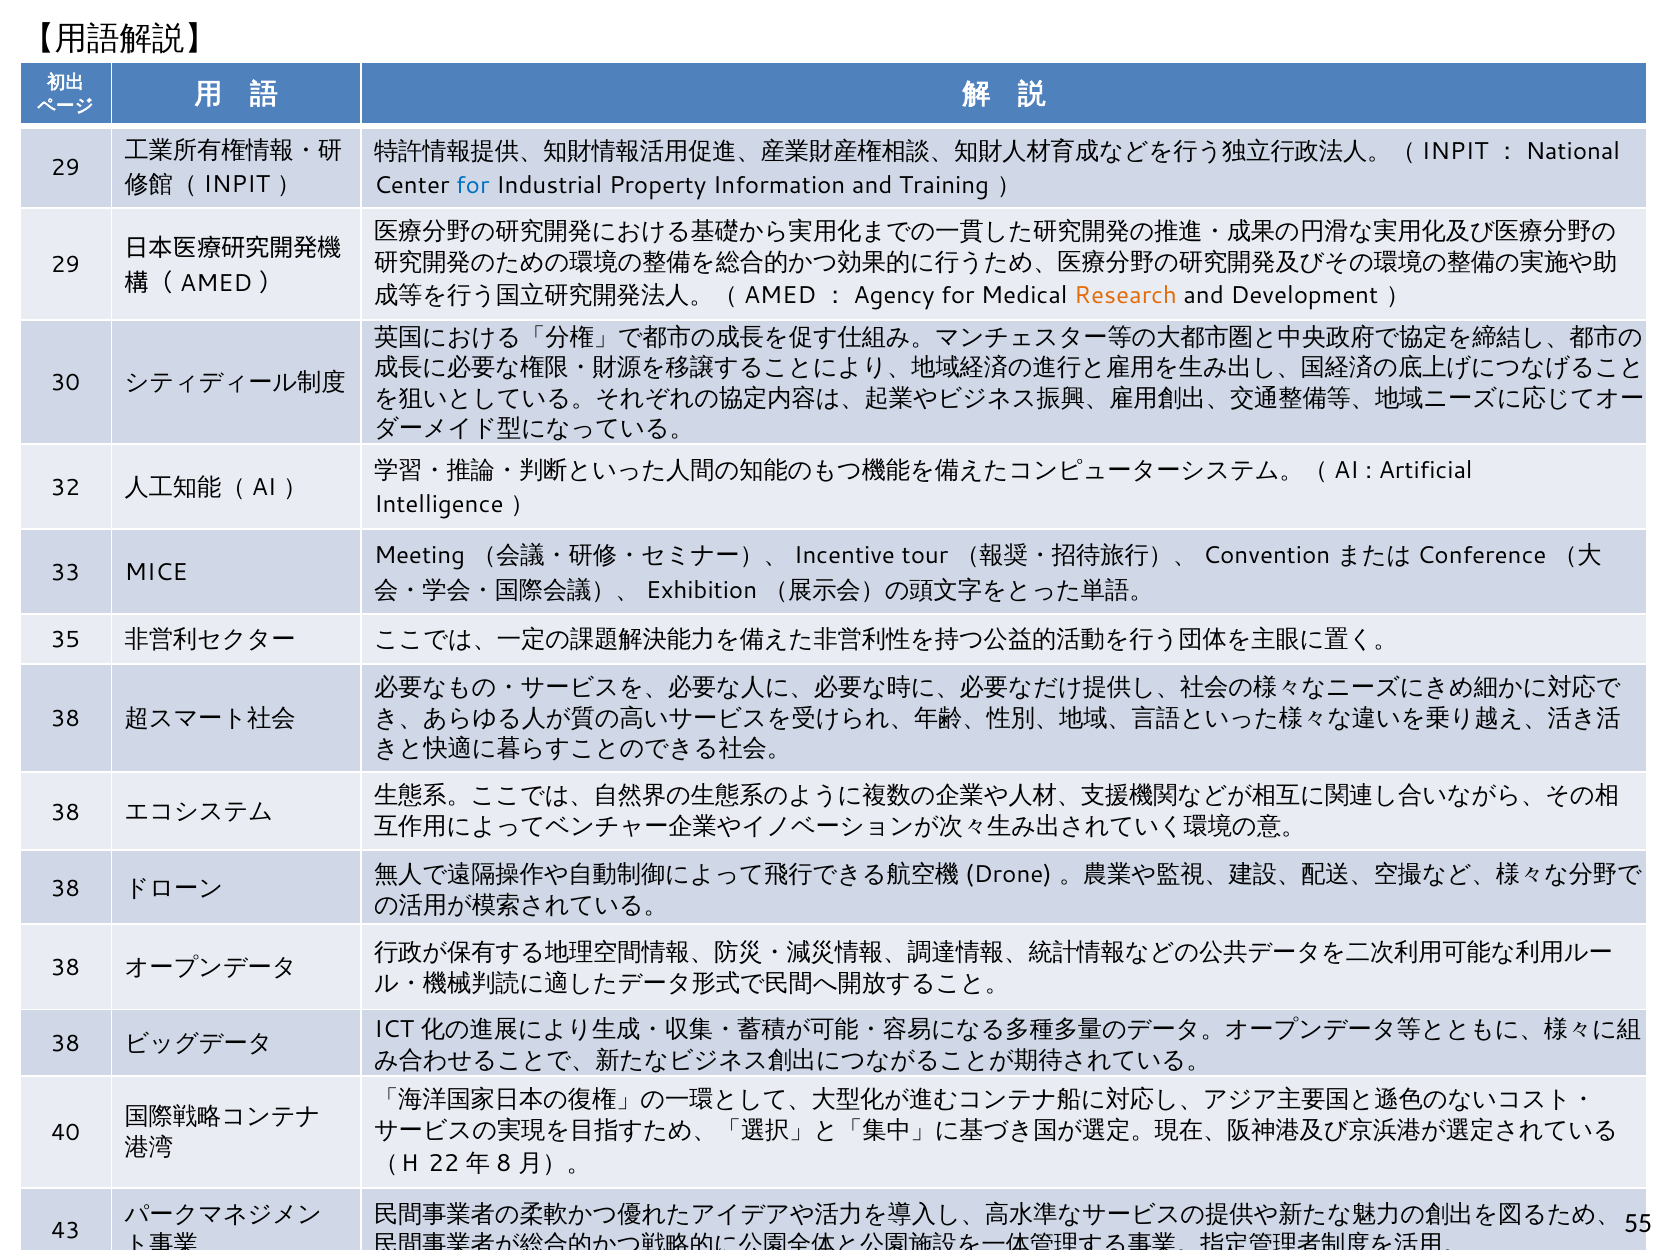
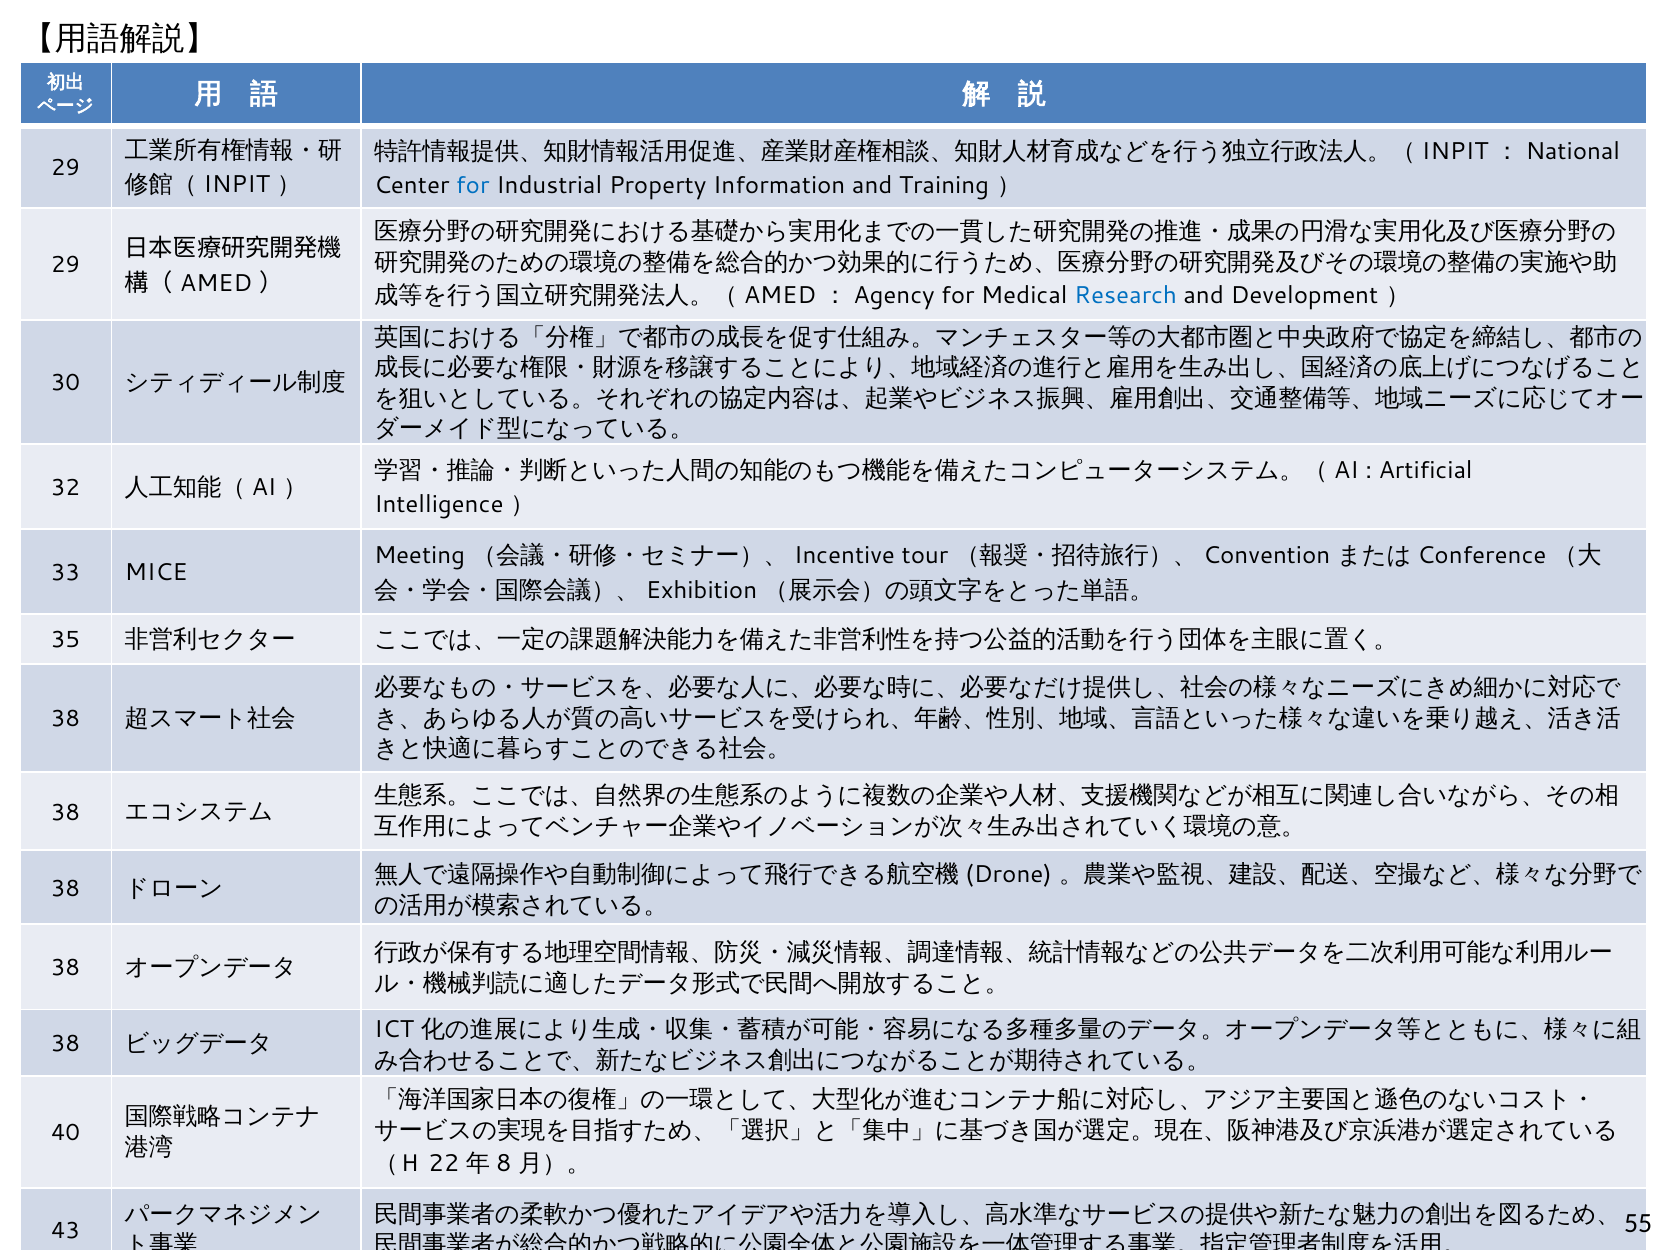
Research colour: orange -> blue
